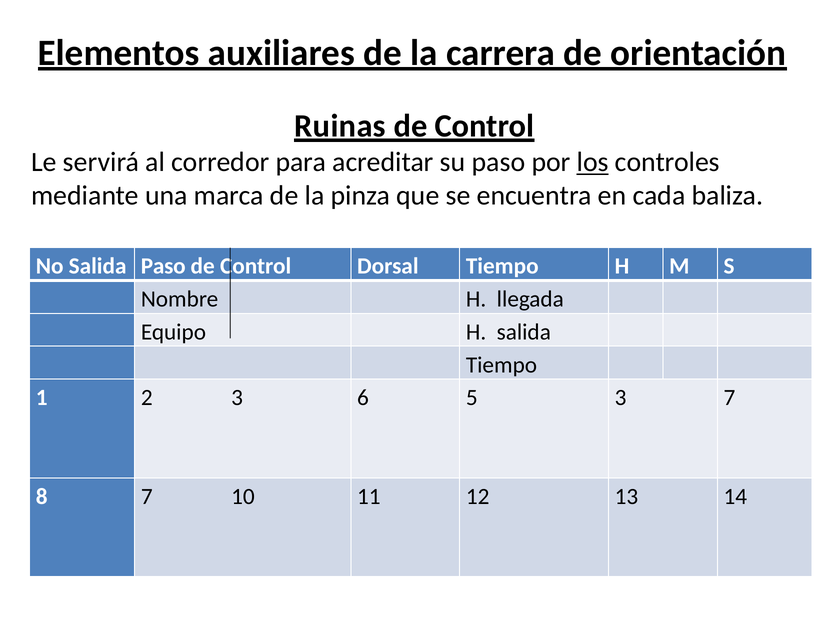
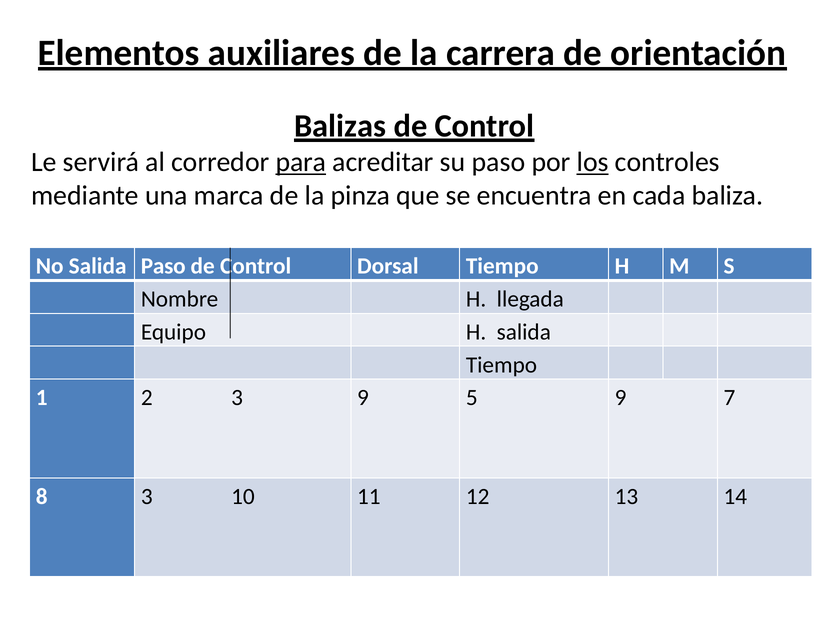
Ruinas: Ruinas -> Balizas
para underline: none -> present
3 6: 6 -> 9
5 3: 3 -> 9
8 7: 7 -> 3
